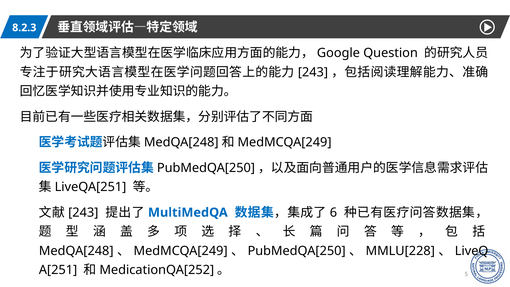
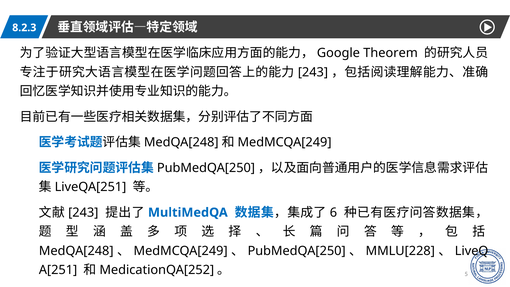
Question: Question -> Theorem
